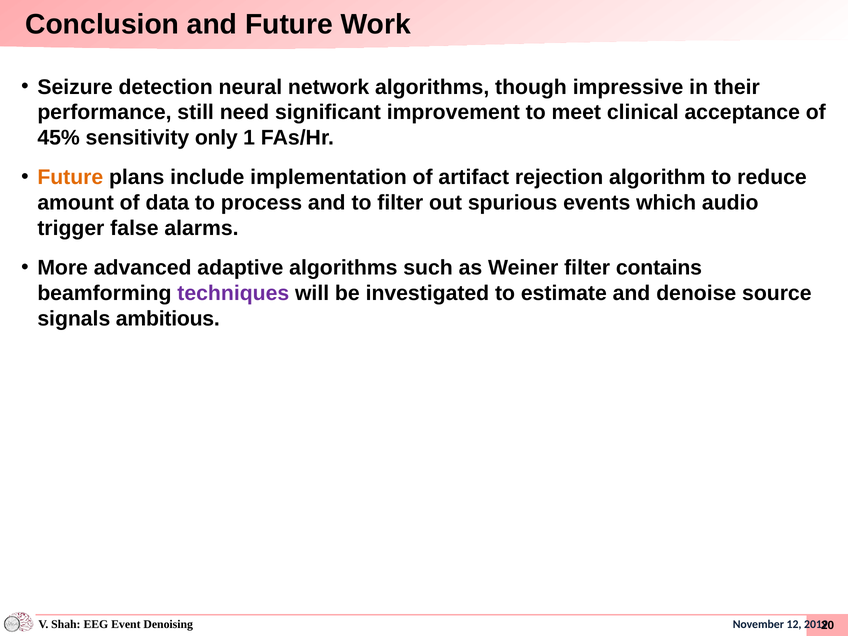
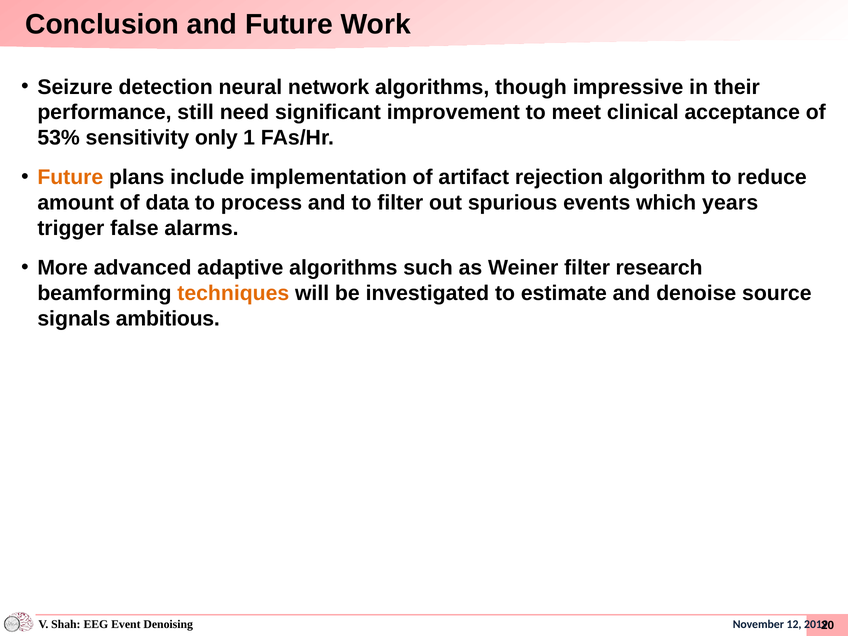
45%: 45% -> 53%
audio: audio -> years
contains: contains -> research
techniques colour: purple -> orange
